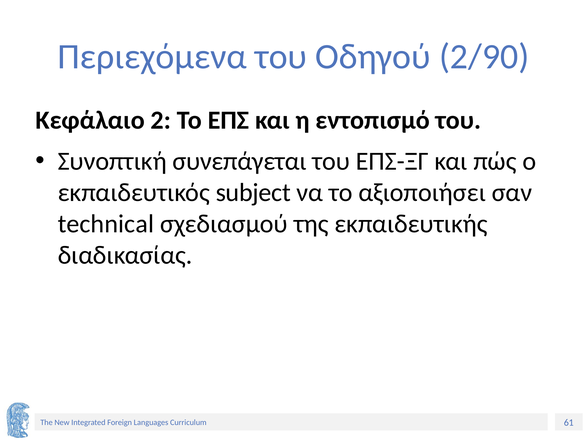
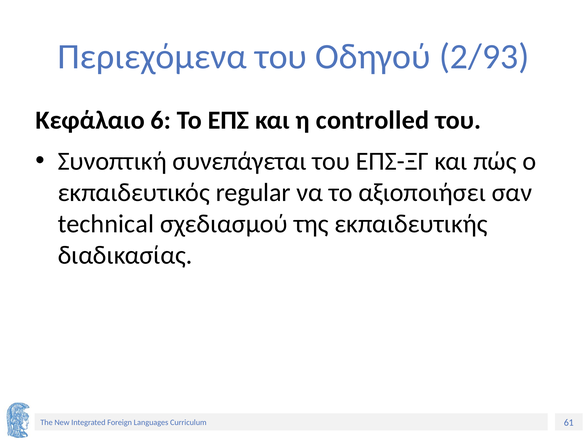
2/90: 2/90 -> 2/93
2: 2 -> 6
εντοπισμό: εντοπισμό -> controlled
subject: subject -> regular
